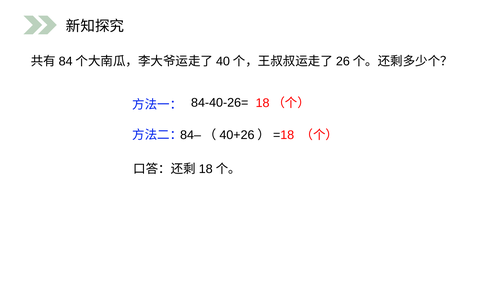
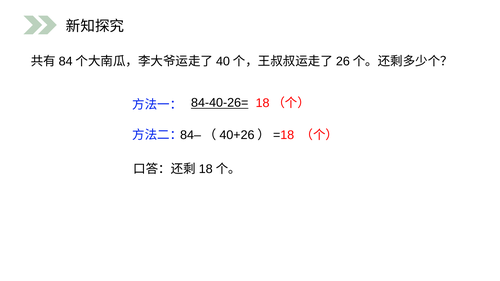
84-40-26= underline: none -> present
